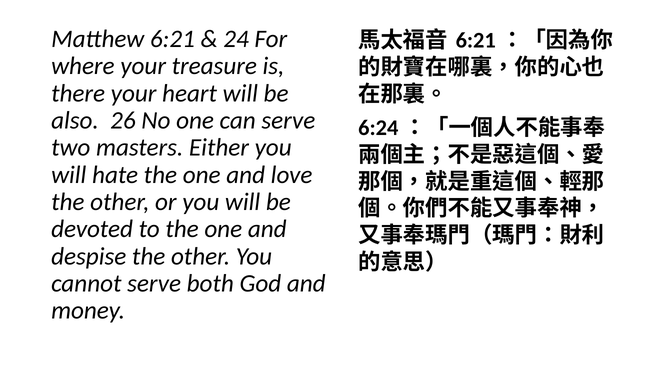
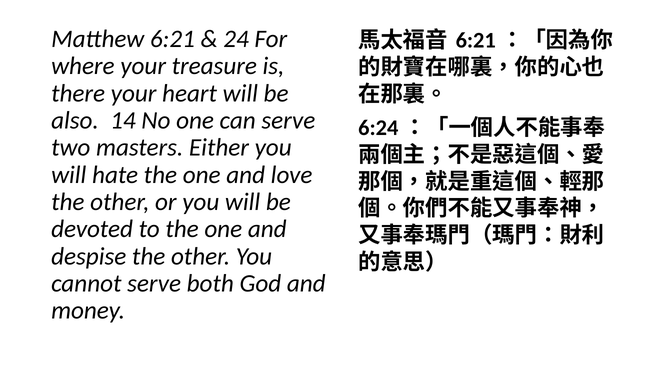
26: 26 -> 14
